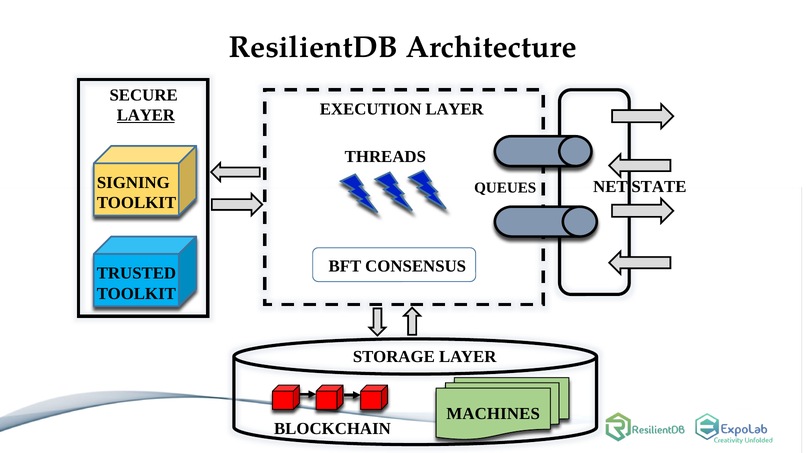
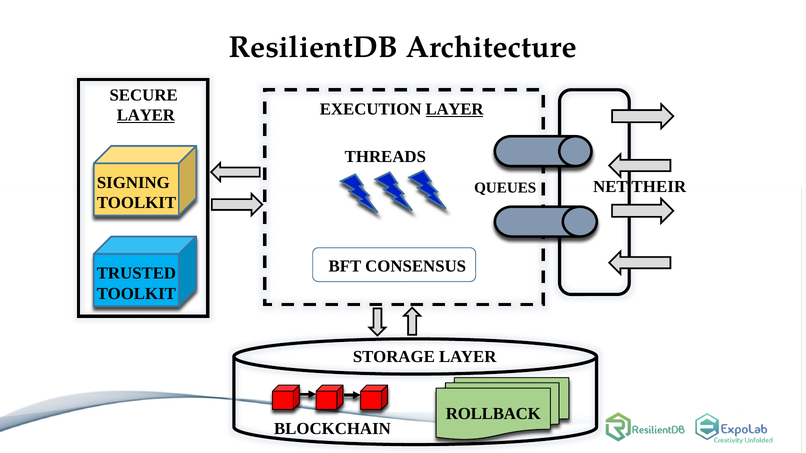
LAYER at (455, 109) underline: none -> present
STATE: STATE -> THEIR
MACHINES: MACHINES -> ROLLBACK
